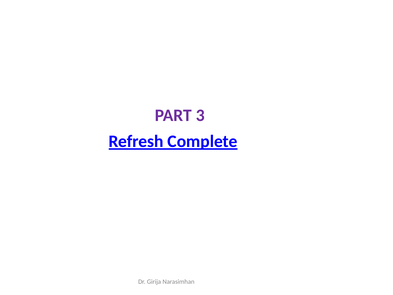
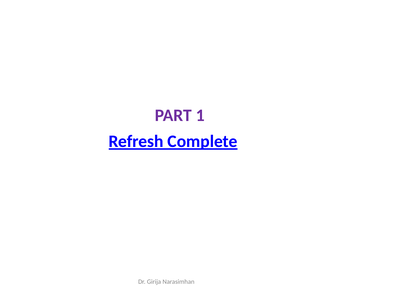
3: 3 -> 1
